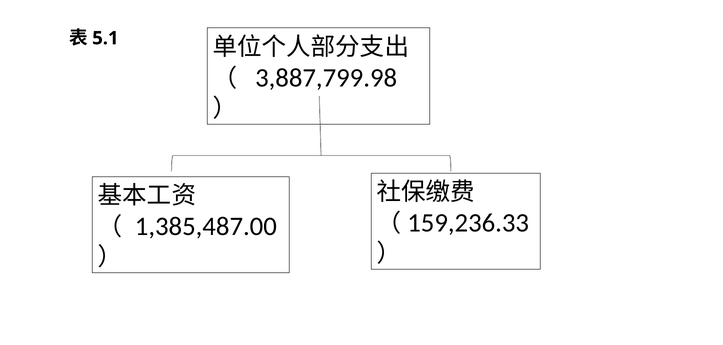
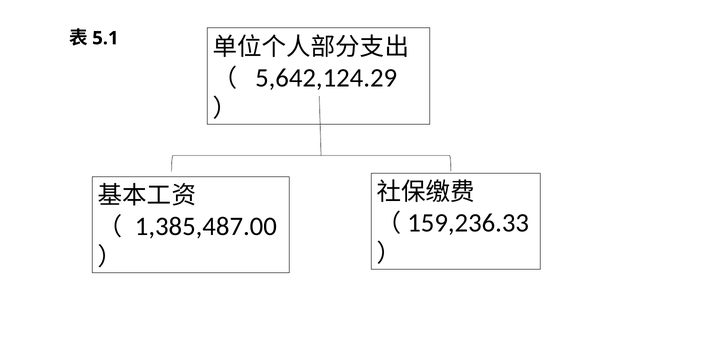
3,887,799.98: 3,887,799.98 -> 5,642,124.29
